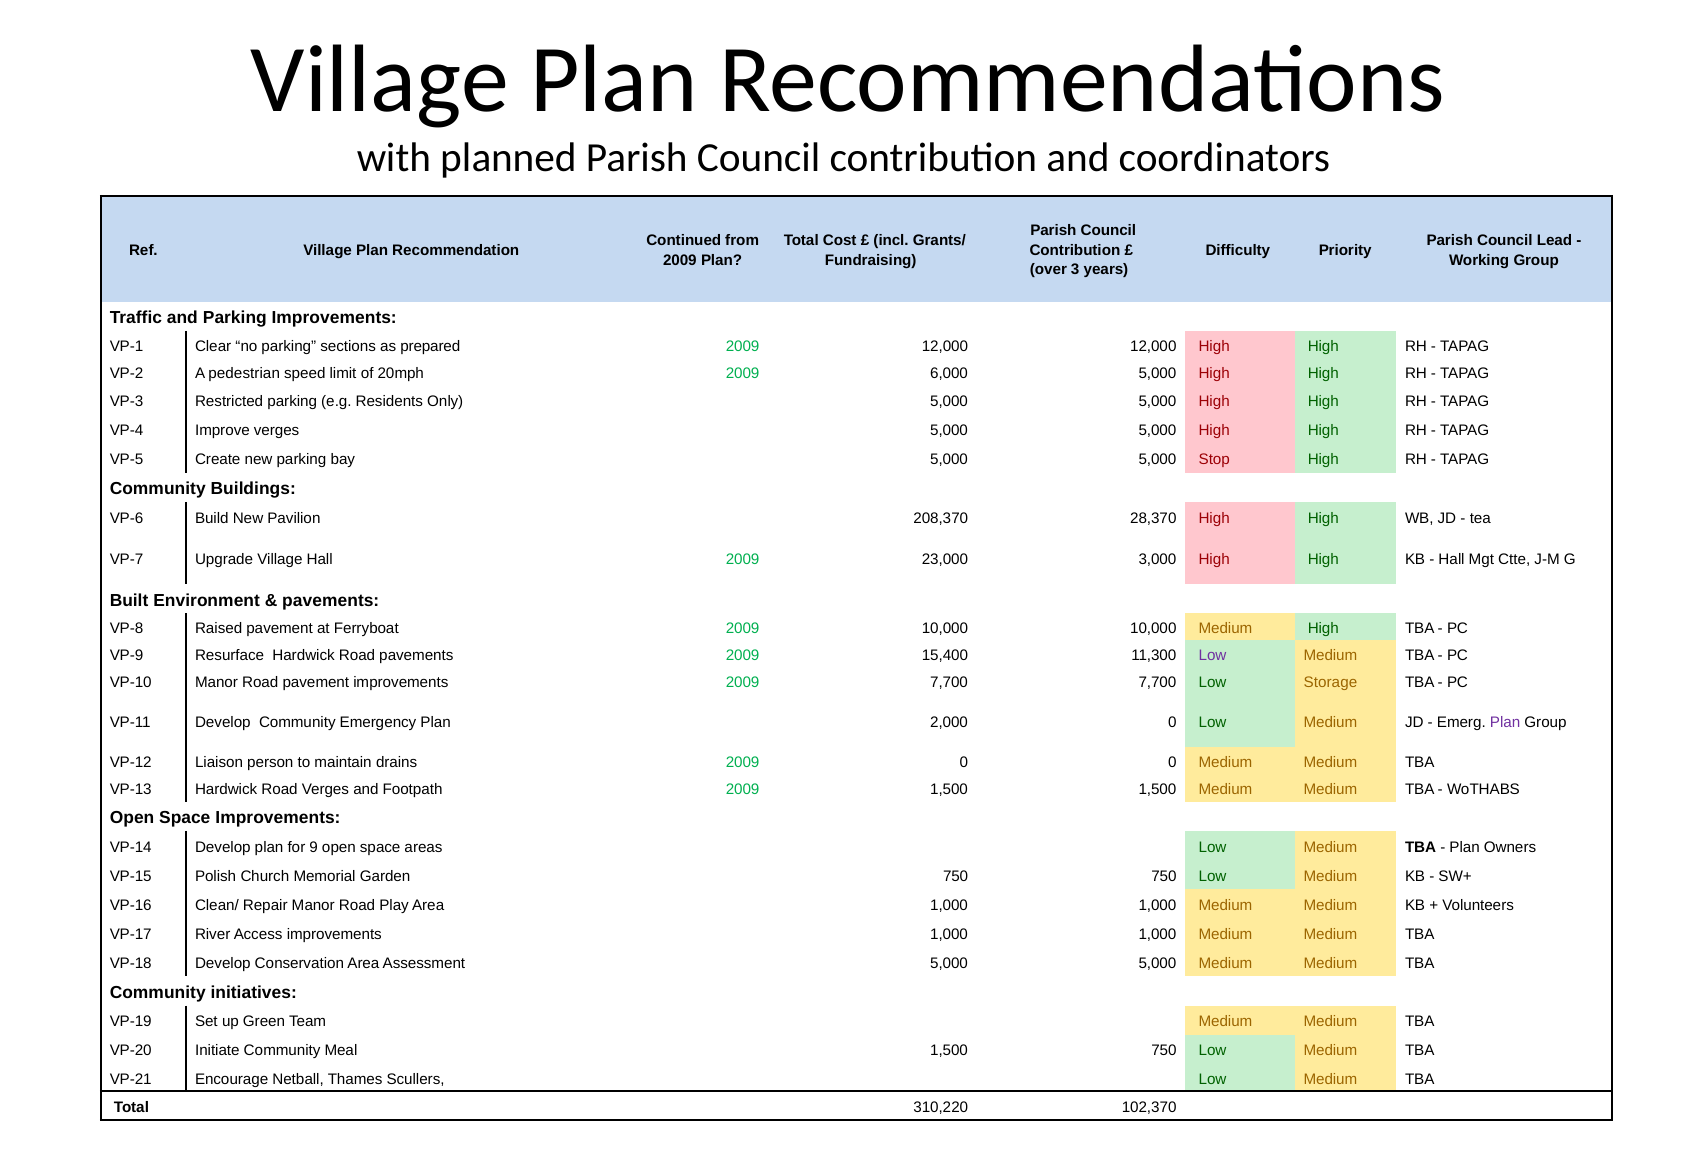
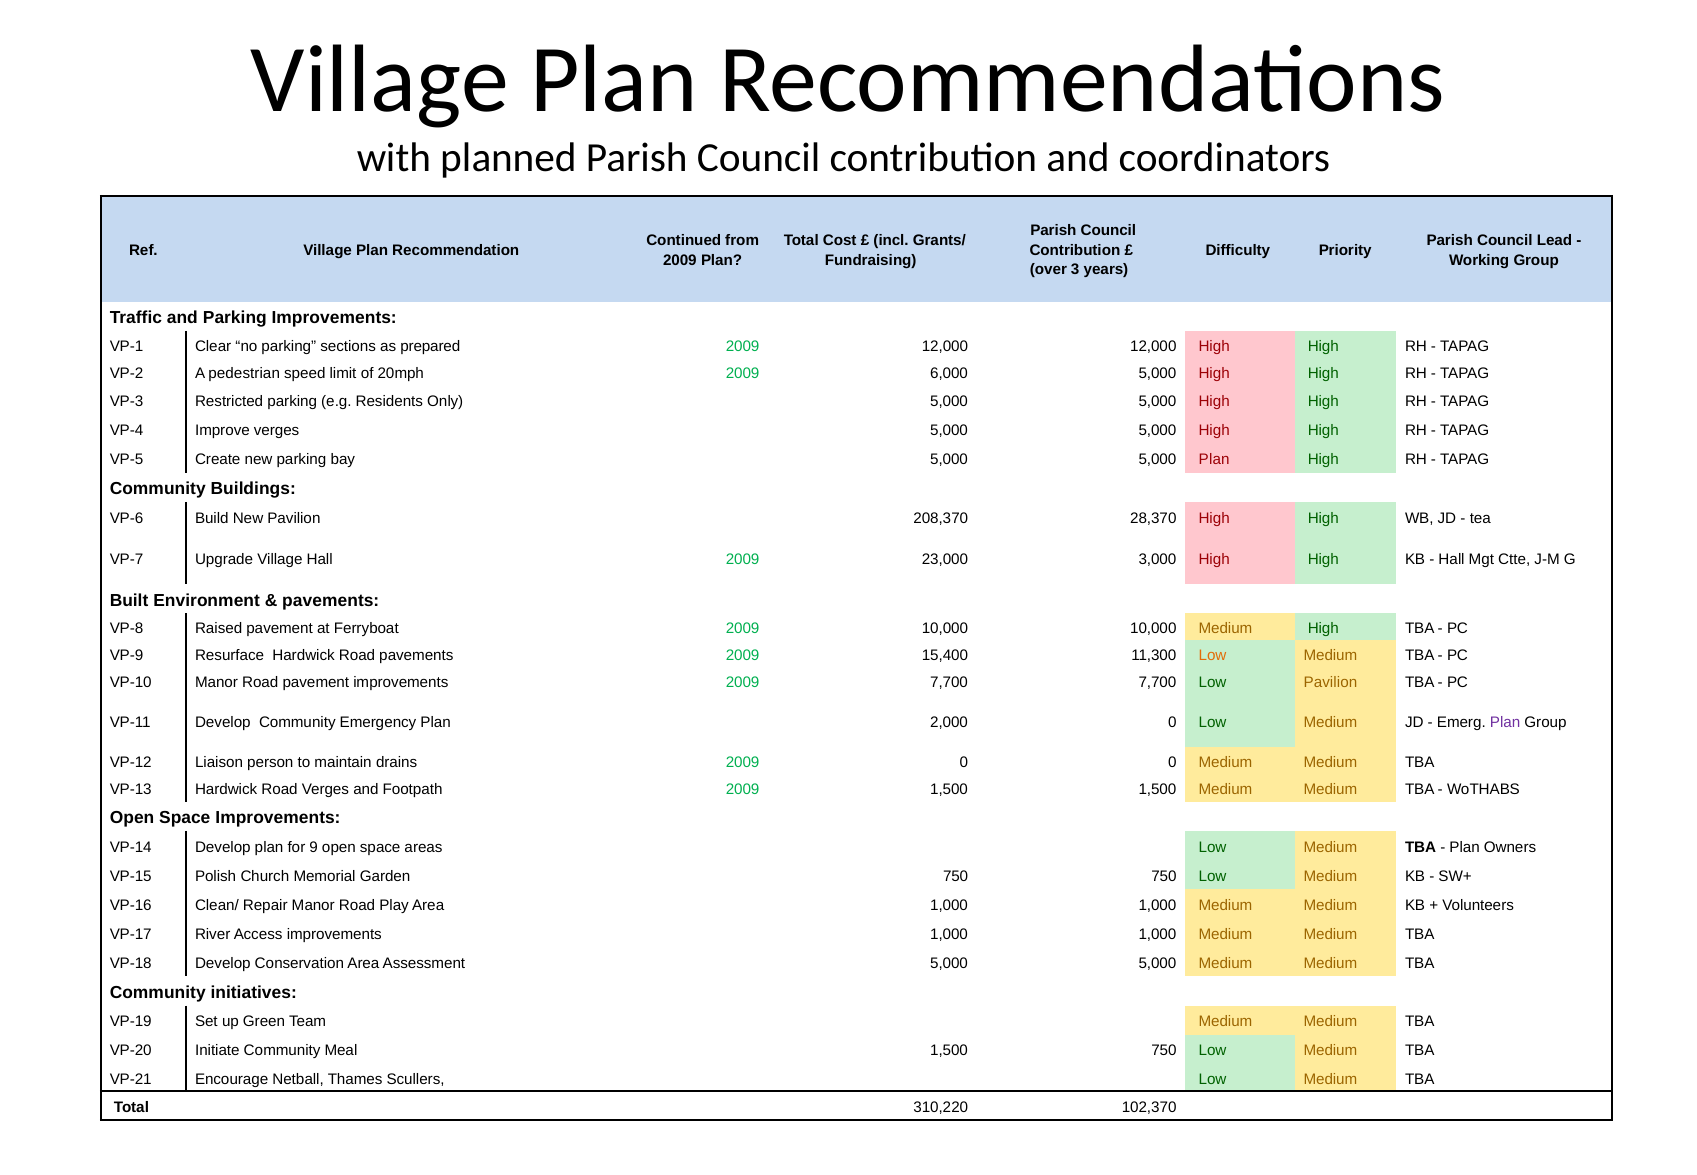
5,000 Stop: Stop -> Plan
Low at (1213, 655) colour: purple -> orange
Low Storage: Storage -> Pavilion
